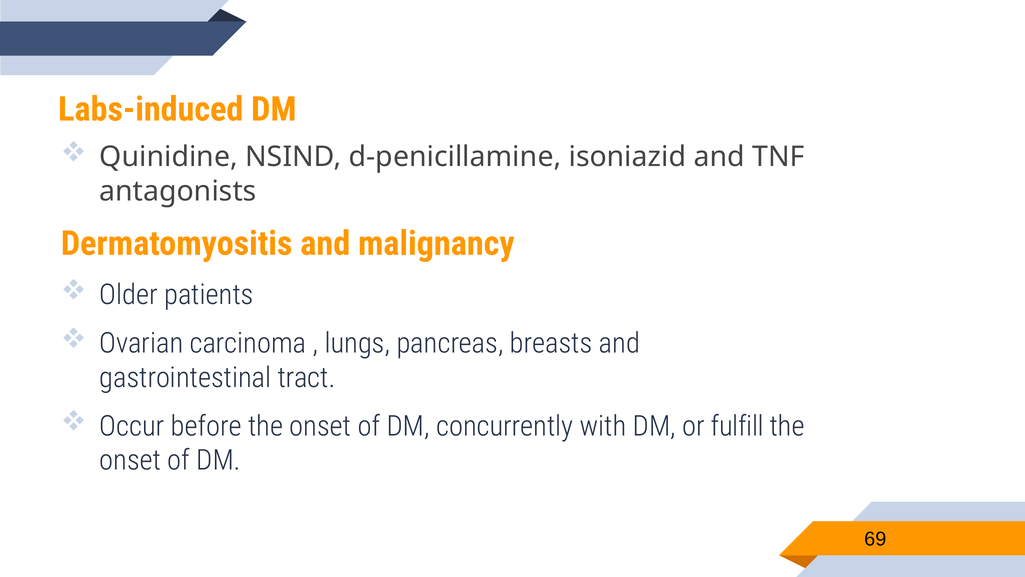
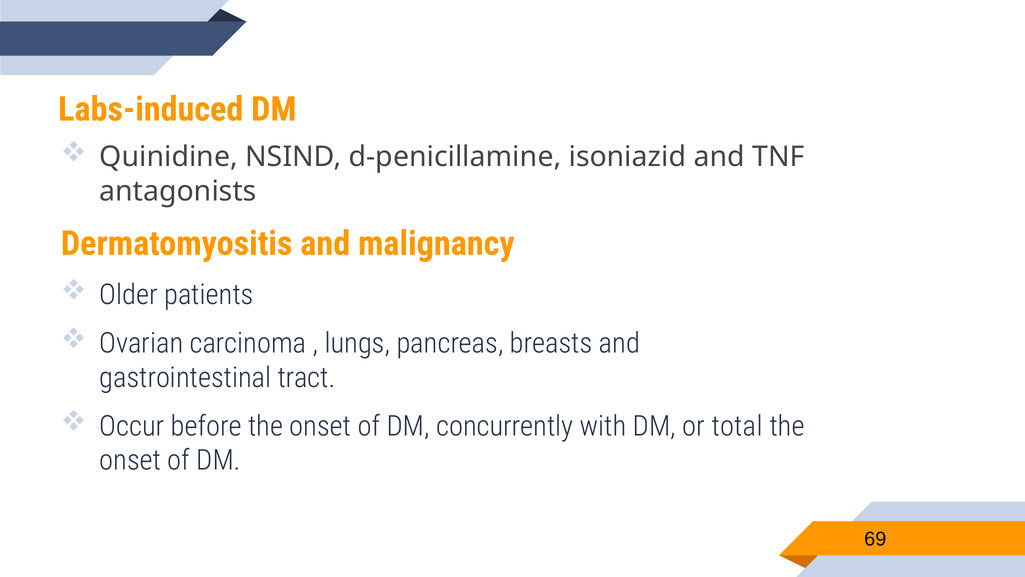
fulfill: fulfill -> total
